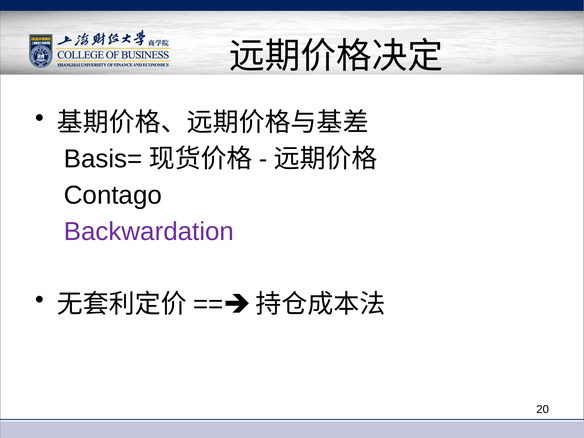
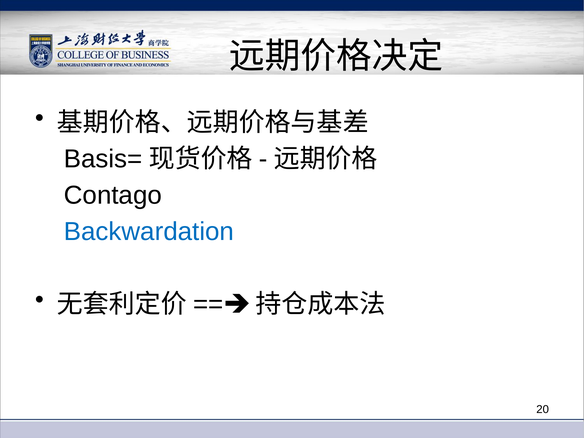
Backwardation colour: purple -> blue
